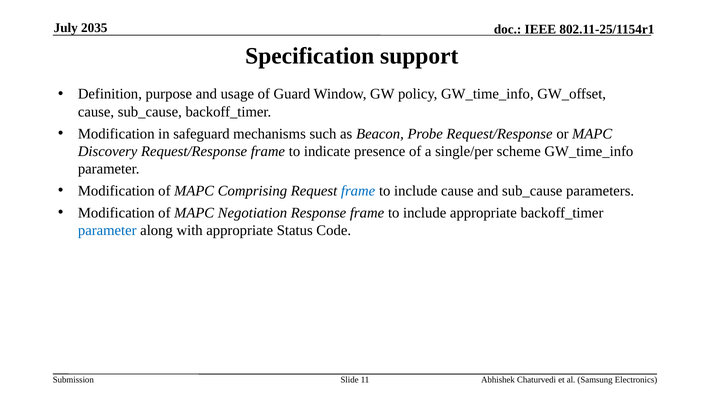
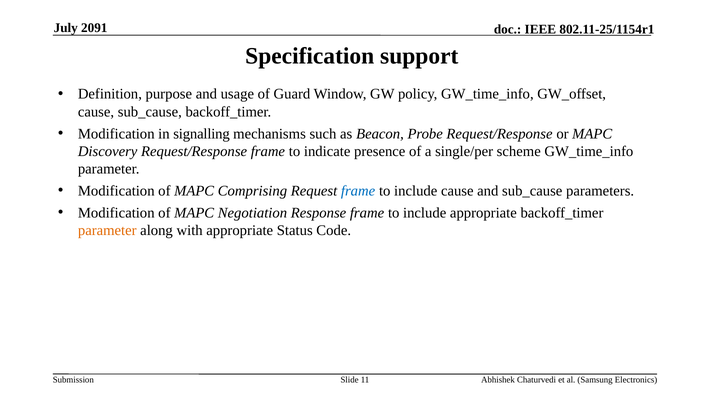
2035: 2035 -> 2091
safeguard: safeguard -> signalling
parameter at (107, 231) colour: blue -> orange
